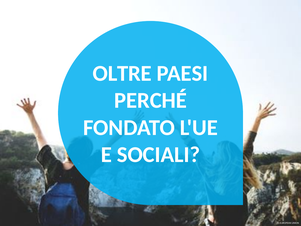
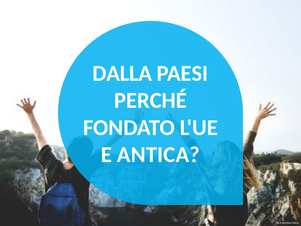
OLTRE: OLTRE -> DALLA
SOCIALI: SOCIALI -> ANTICA
